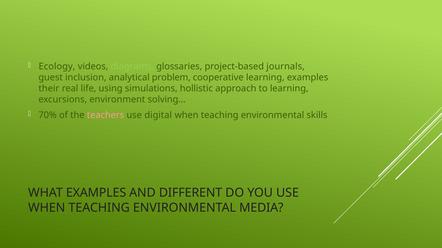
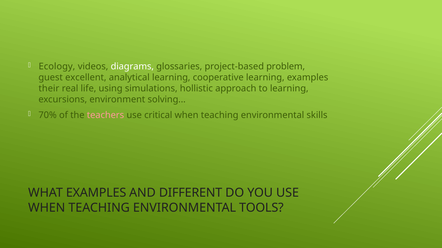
diagrams colour: light green -> white
journals: journals -> problem
inclusion: inclusion -> excellent
analytical problem: problem -> learning
digital: digital -> critical
MEDIA: MEDIA -> TOOLS
